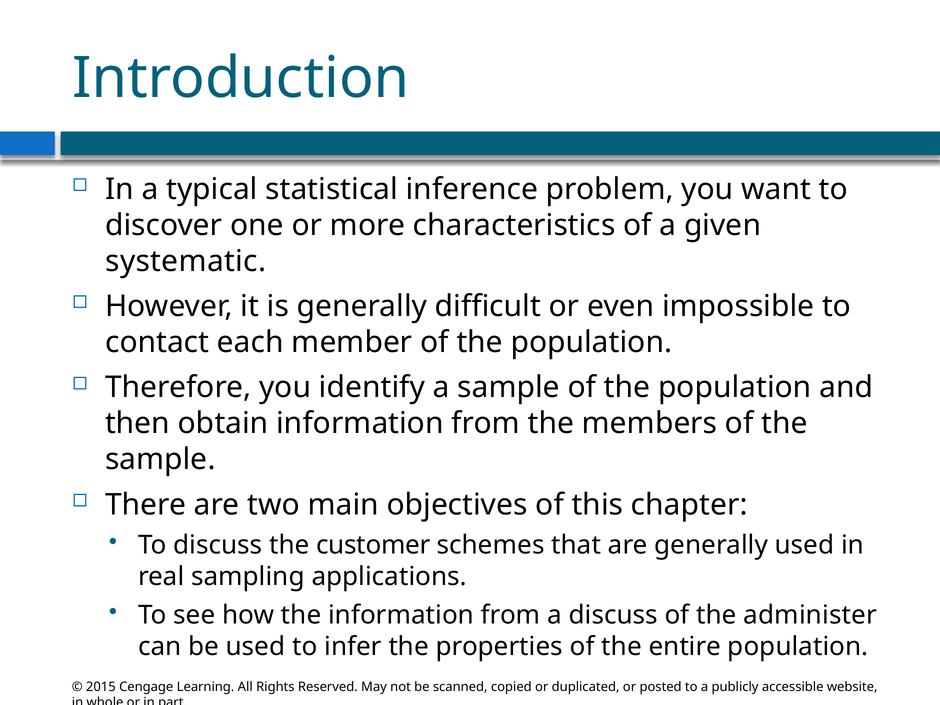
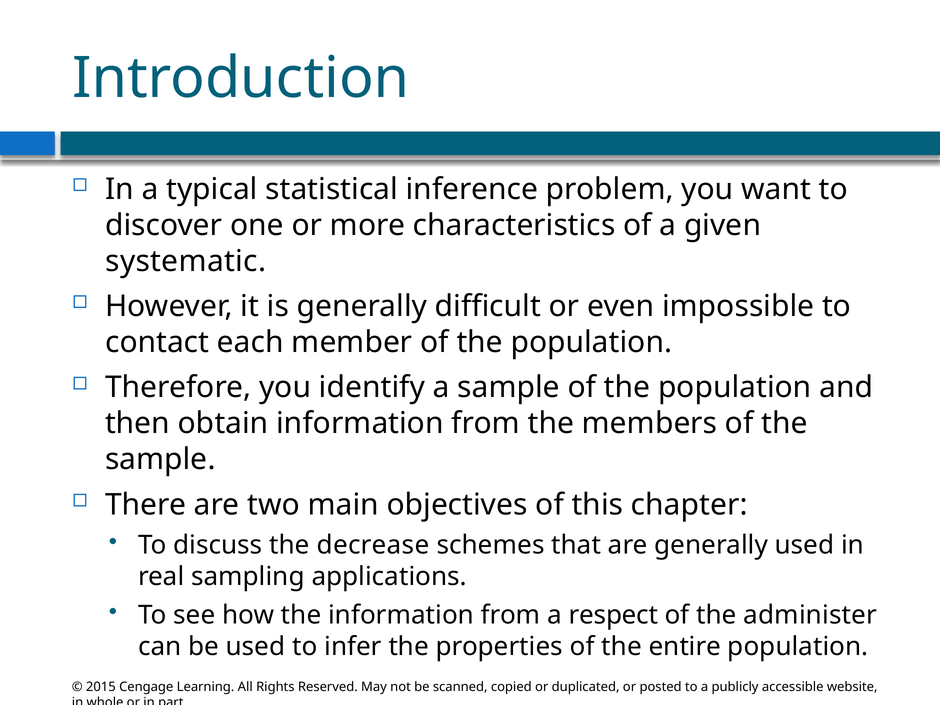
customer: customer -> decrease
a discuss: discuss -> respect
